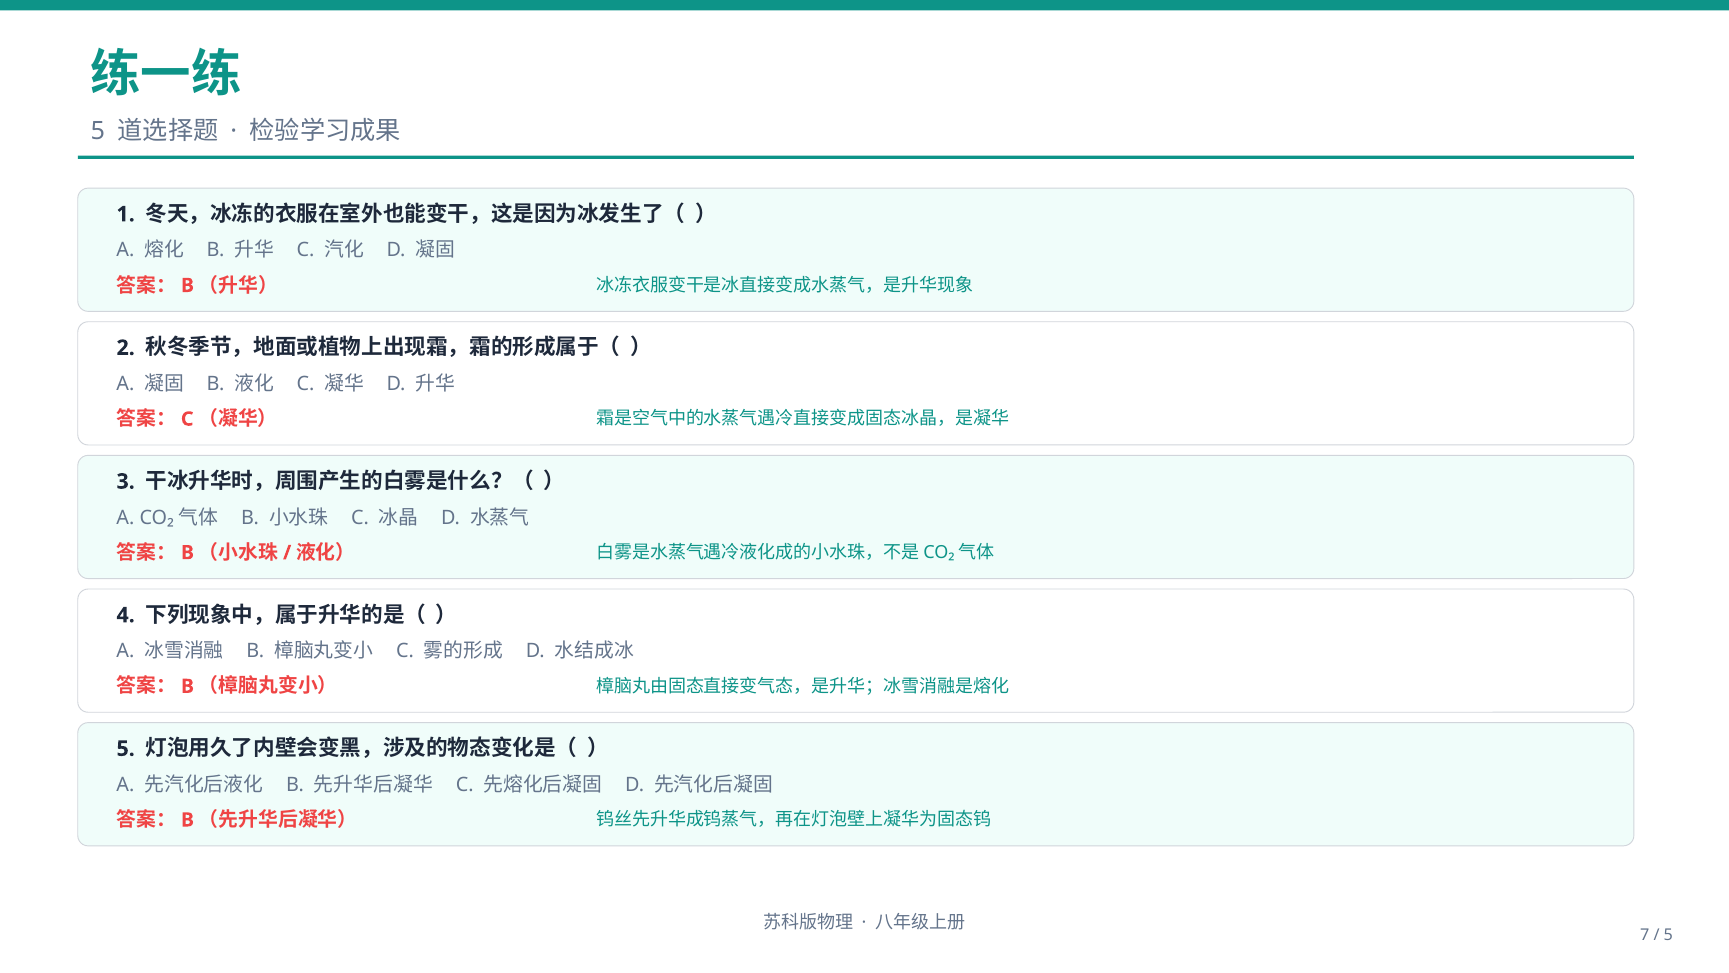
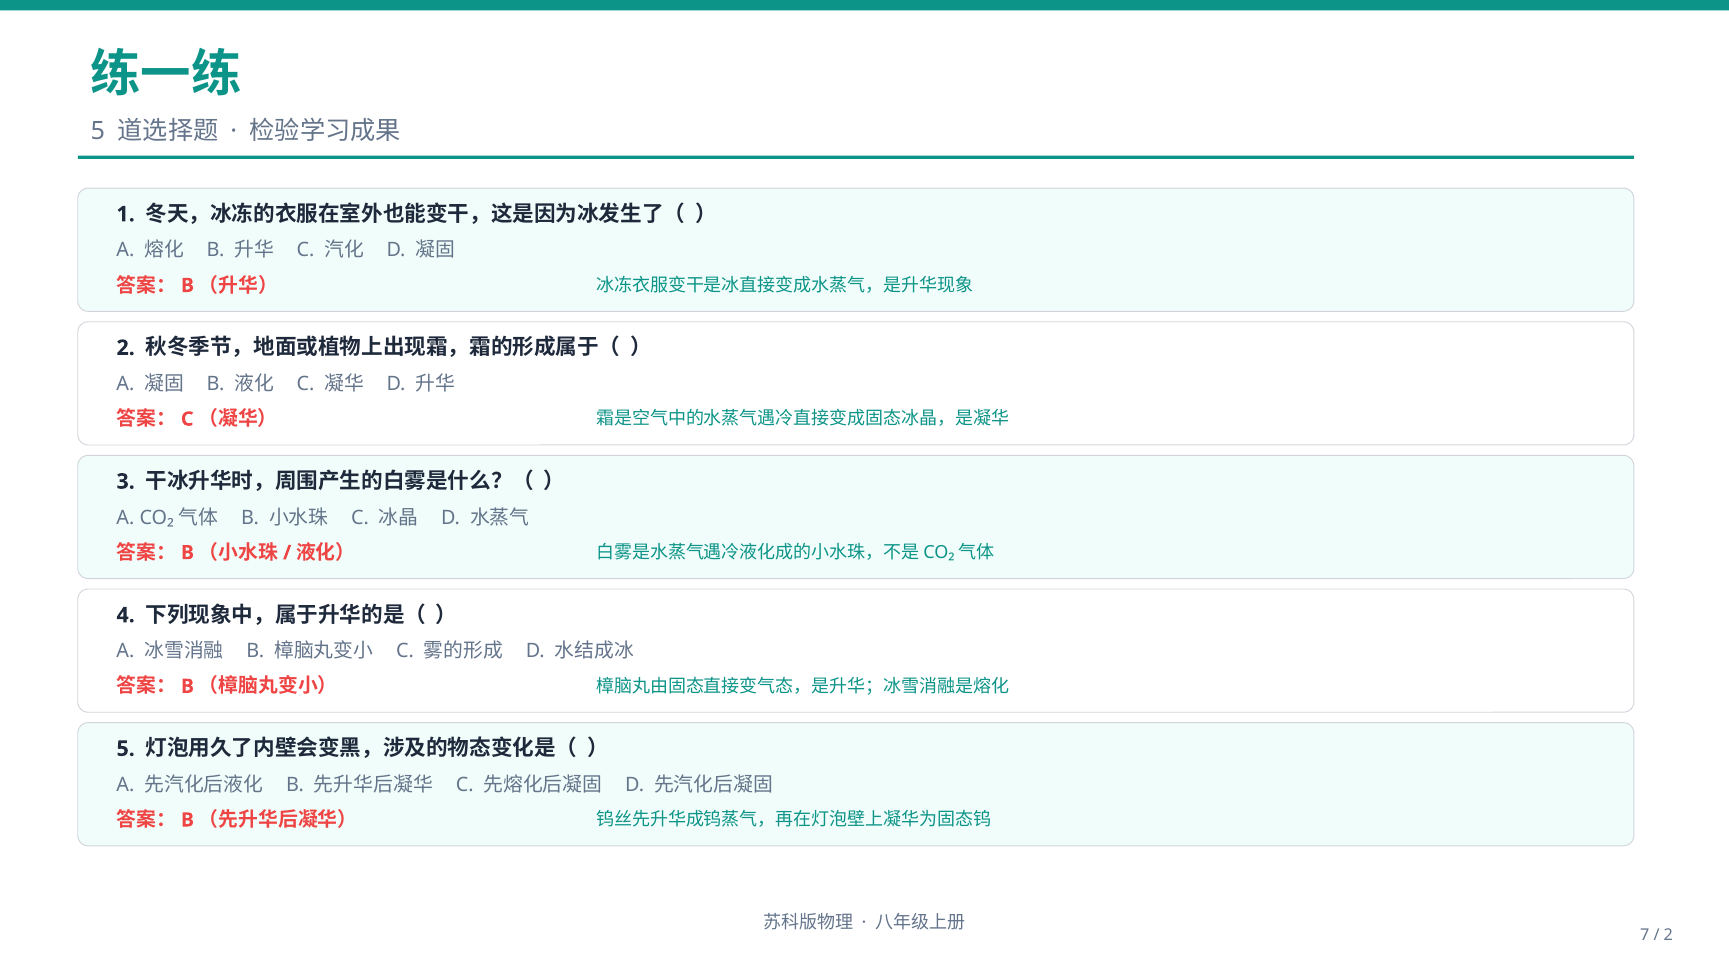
5 at (1668, 935): 5 -> 2
